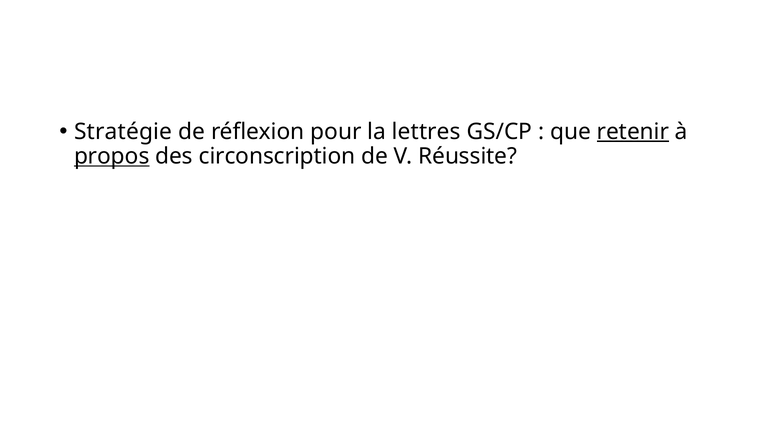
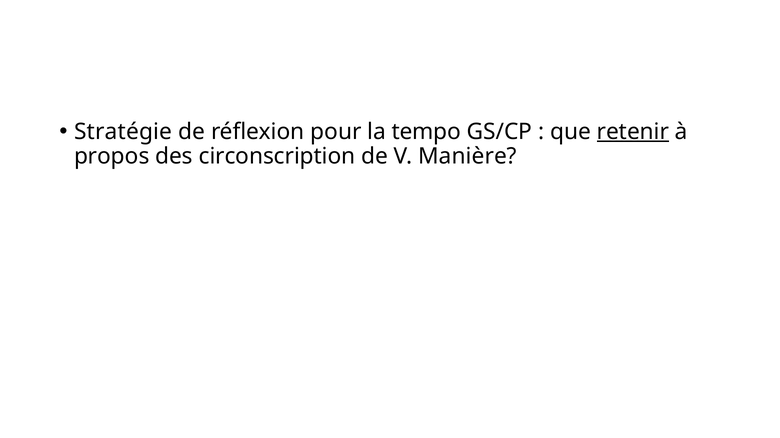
lettres: lettres -> tempo
propos underline: present -> none
Réussite: Réussite -> Manière
